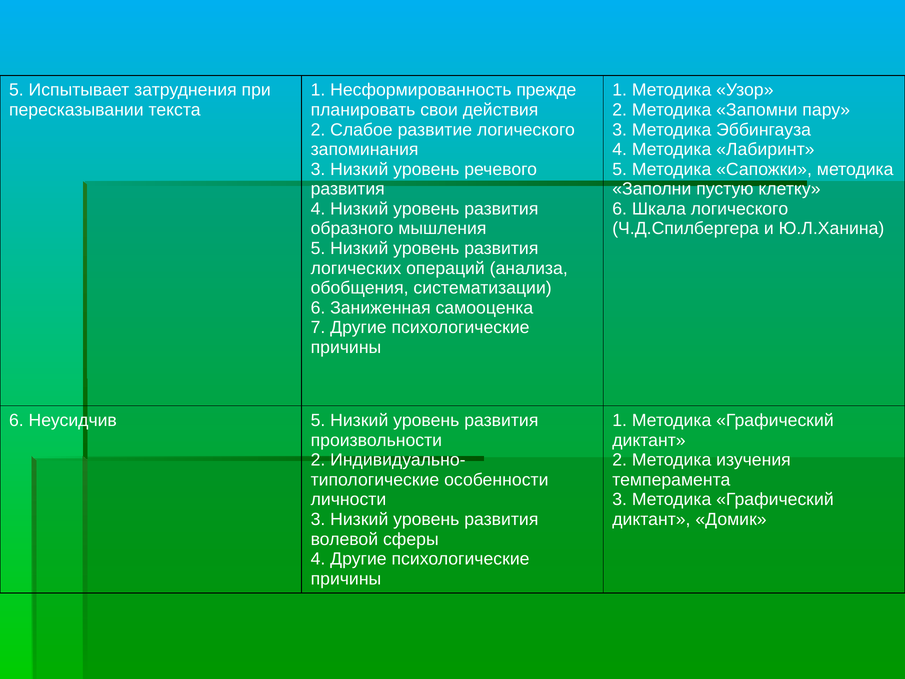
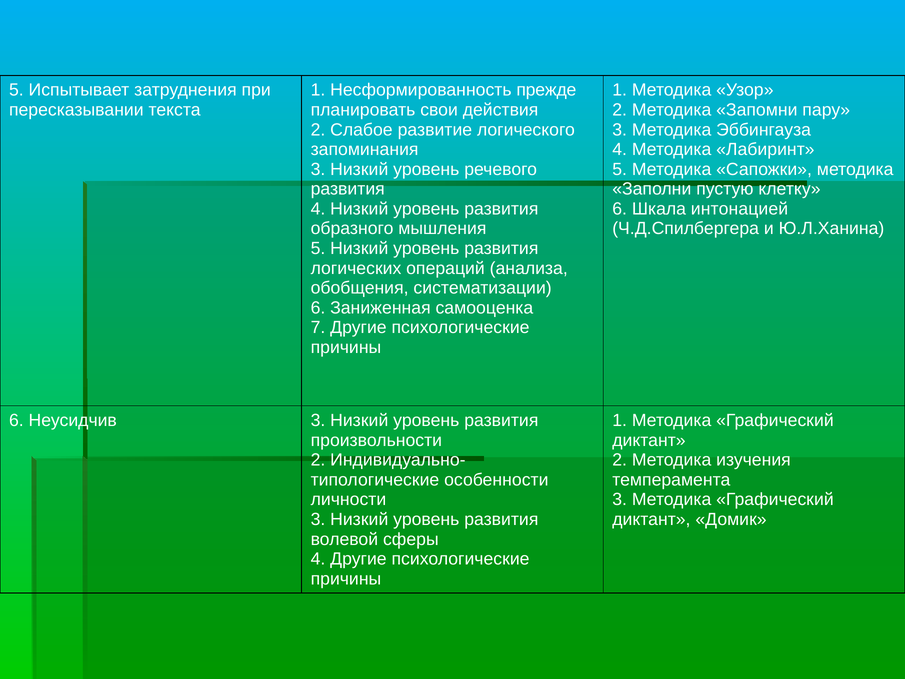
Шкала логического: логического -> интонацией
Неусидчив 5: 5 -> 3
